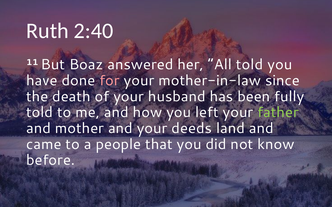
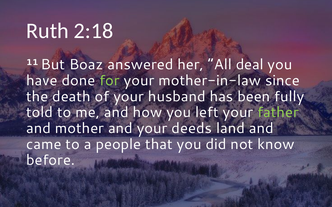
2:40: 2:40 -> 2:18
All told: told -> deal
for colour: pink -> light green
